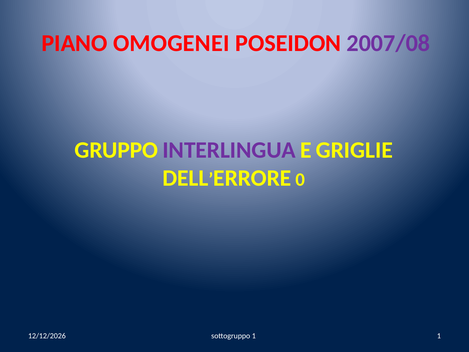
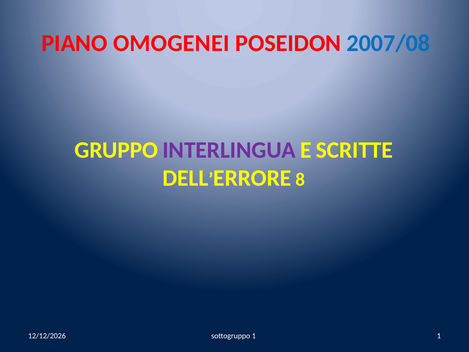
2007/08 colour: purple -> blue
GRIGLIE: GRIGLIE -> SCRITTE
0: 0 -> 8
